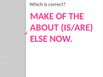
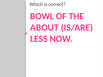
MAKE: MAKE -> BOWL
ELSE: ELSE -> LESS
